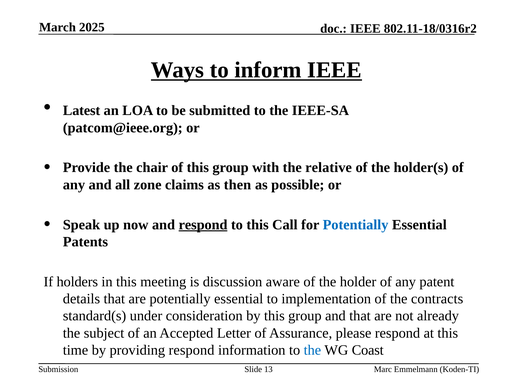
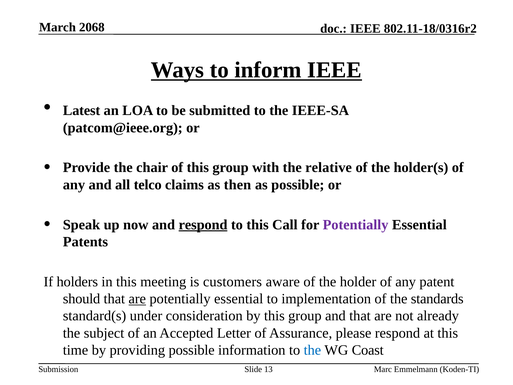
2025: 2025 -> 2068
zone: zone -> telco
Potentially at (356, 224) colour: blue -> purple
discussion: discussion -> customers
details: details -> should
are at (137, 299) underline: none -> present
contracts: contracts -> standards
providing respond: respond -> possible
